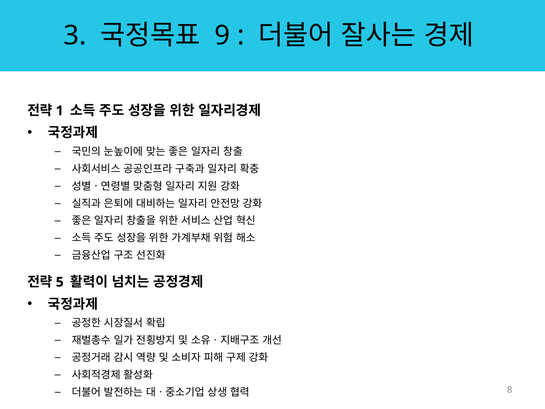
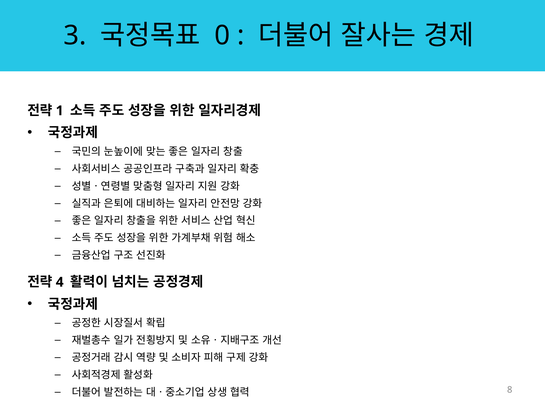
9: 9 -> 0
5: 5 -> 4
